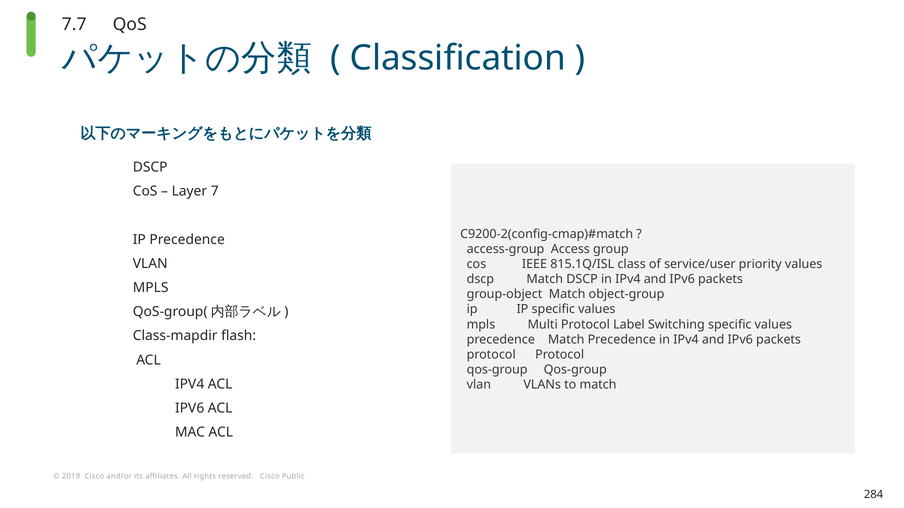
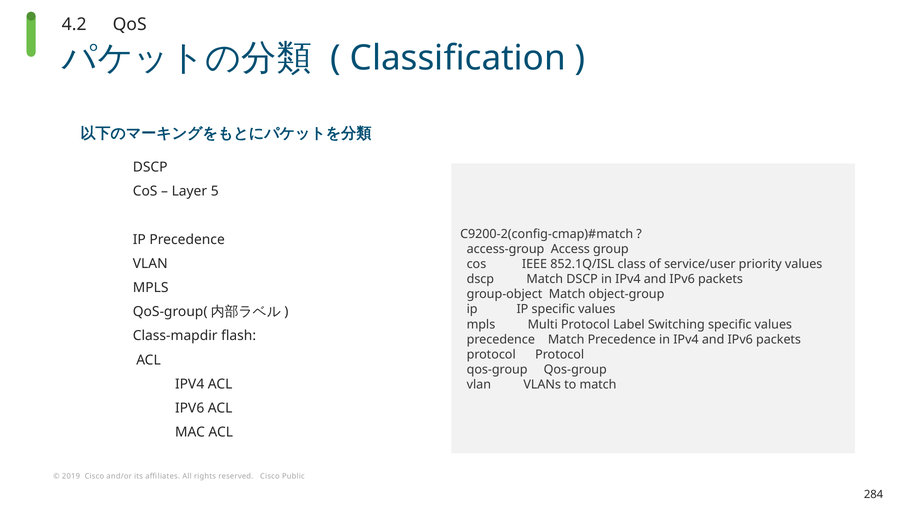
7.7: 7.7 -> 4.2
7: 7 -> 5
815.1Q/ISL: 815.1Q/ISL -> 852.1Q/ISL
